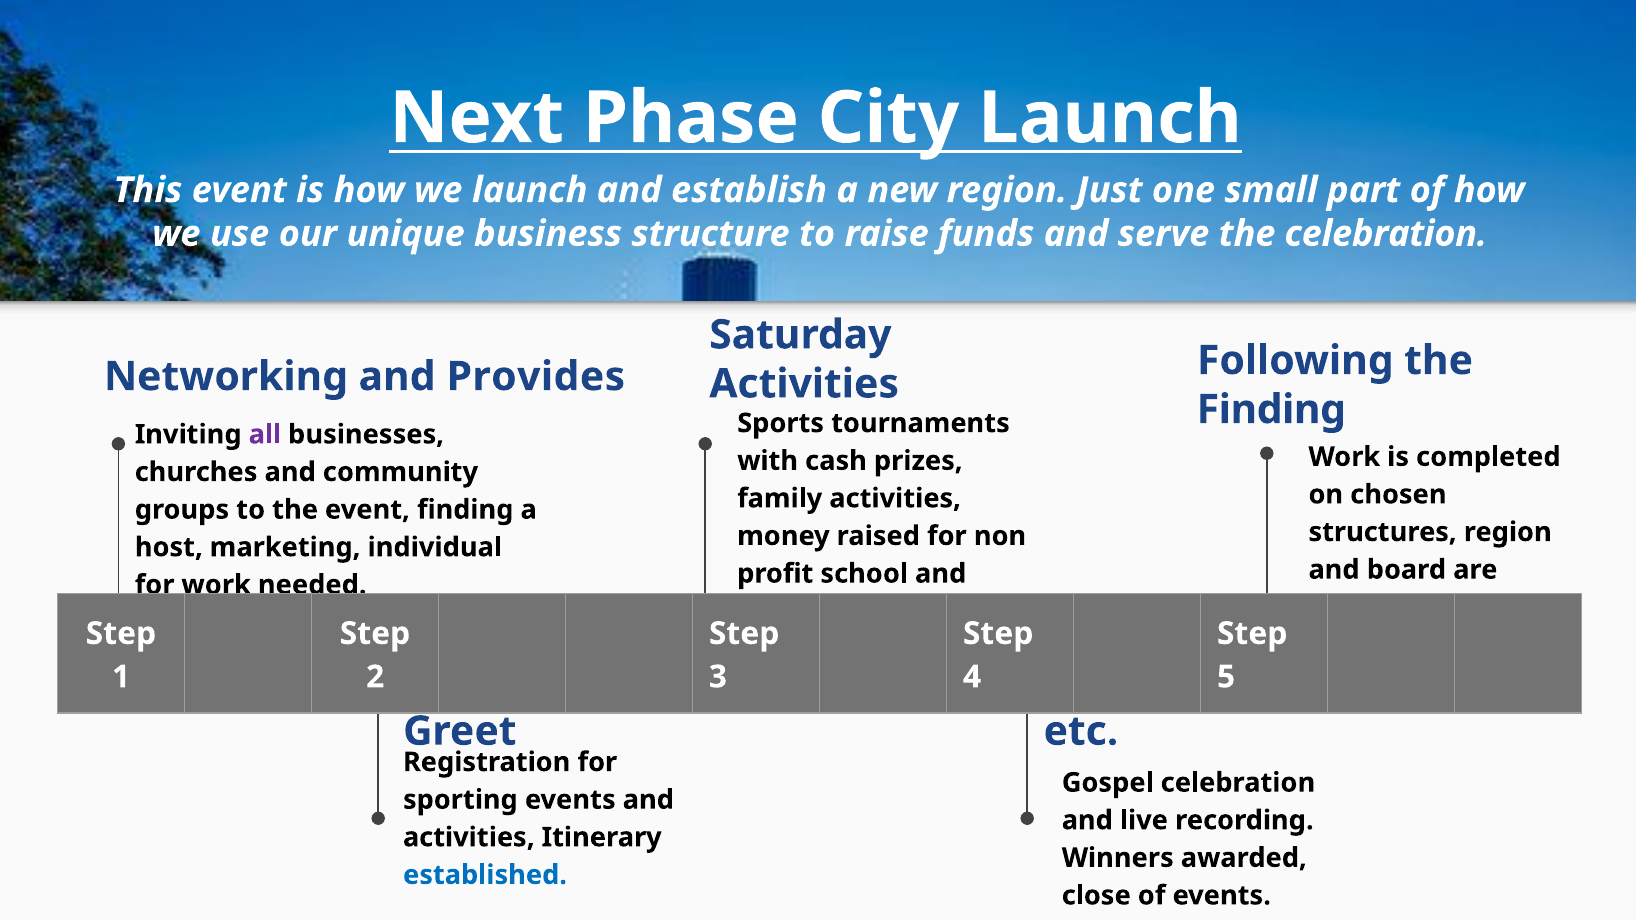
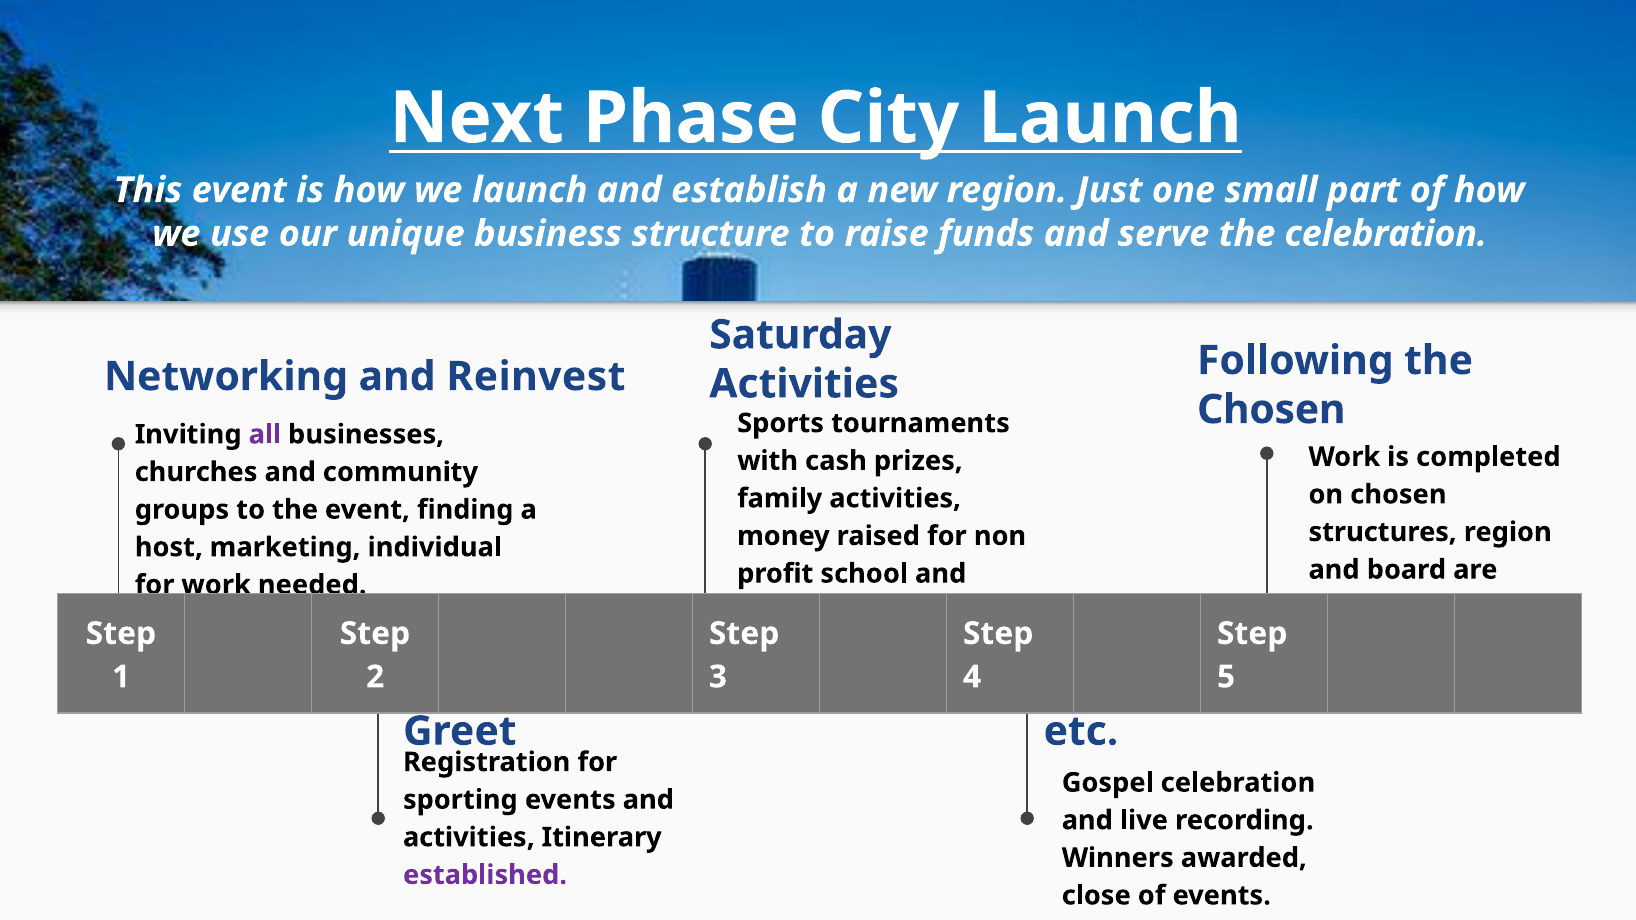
Provides: Provides -> Reinvest
Finding at (1271, 410): Finding -> Chosen
established at (485, 875) colour: blue -> purple
